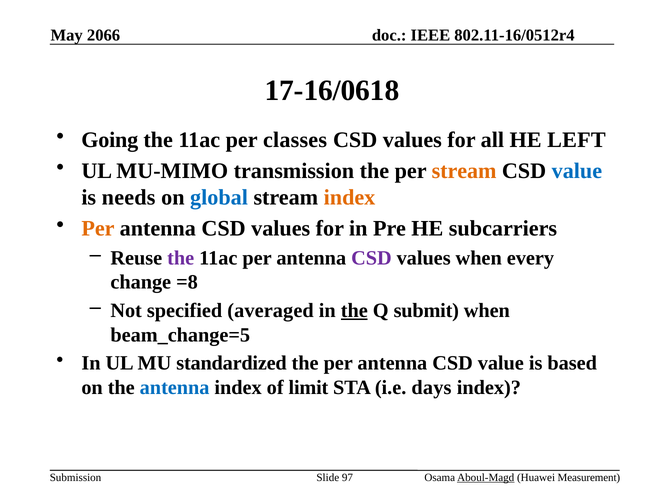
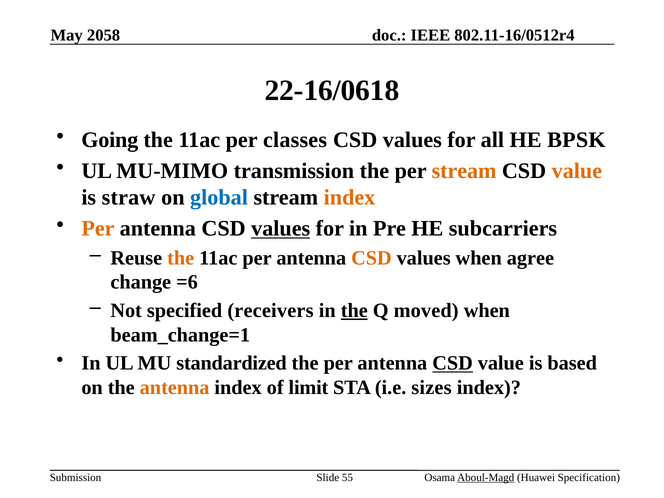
2066: 2066 -> 2058
17-16/0618: 17-16/0618 -> 22-16/0618
LEFT: LEFT -> BPSK
value at (577, 171) colour: blue -> orange
needs: needs -> straw
values at (281, 228) underline: none -> present
the at (181, 258) colour: purple -> orange
CSD at (371, 258) colour: purple -> orange
every: every -> agree
=8: =8 -> =6
averaged: averaged -> receivers
submit: submit -> moved
beam_change=5: beam_change=5 -> beam_change=1
CSD at (453, 363) underline: none -> present
antenna at (175, 388) colour: blue -> orange
days: days -> sizes
97: 97 -> 55
Measurement: Measurement -> Specification
